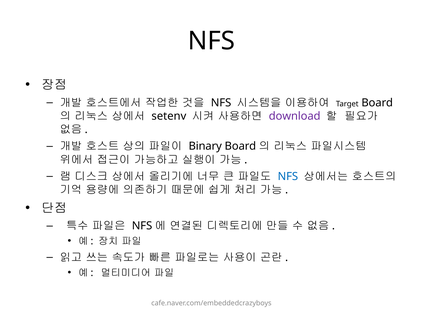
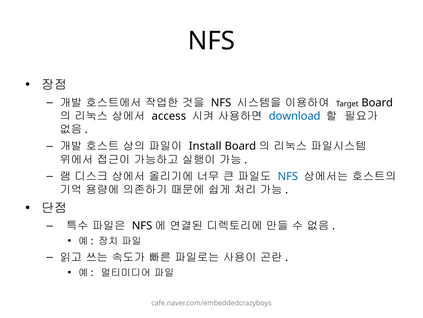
setenv: setenv -> access
download colour: purple -> blue
Binary: Binary -> Install
